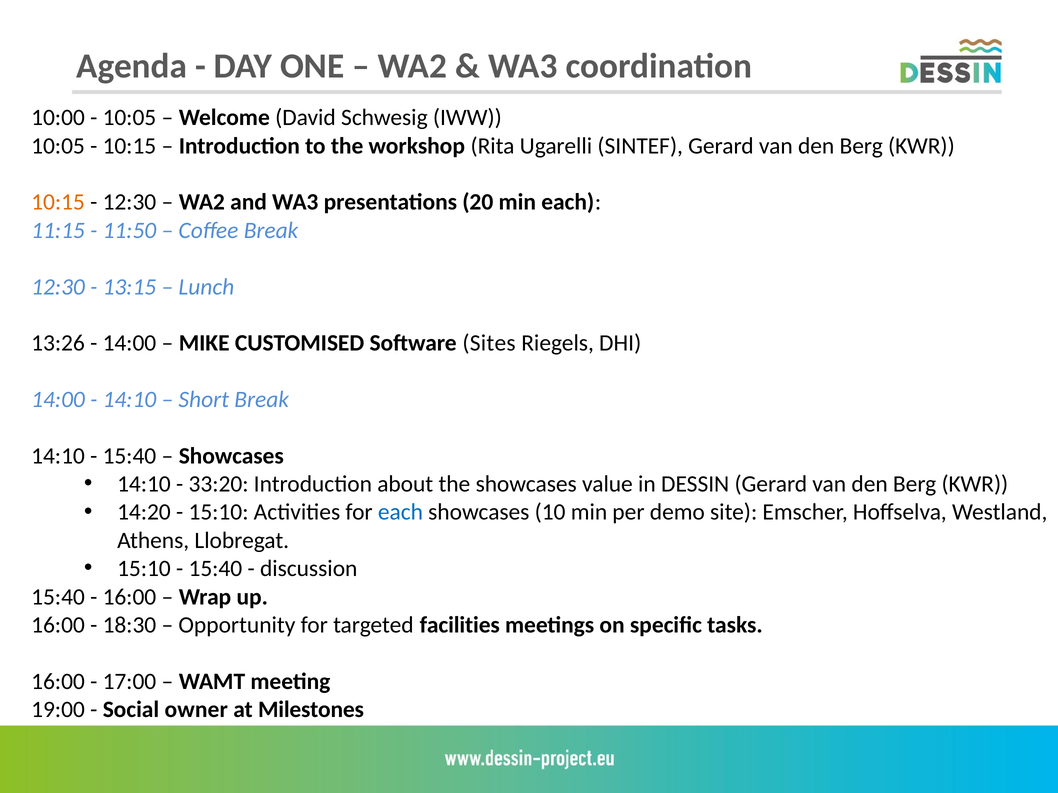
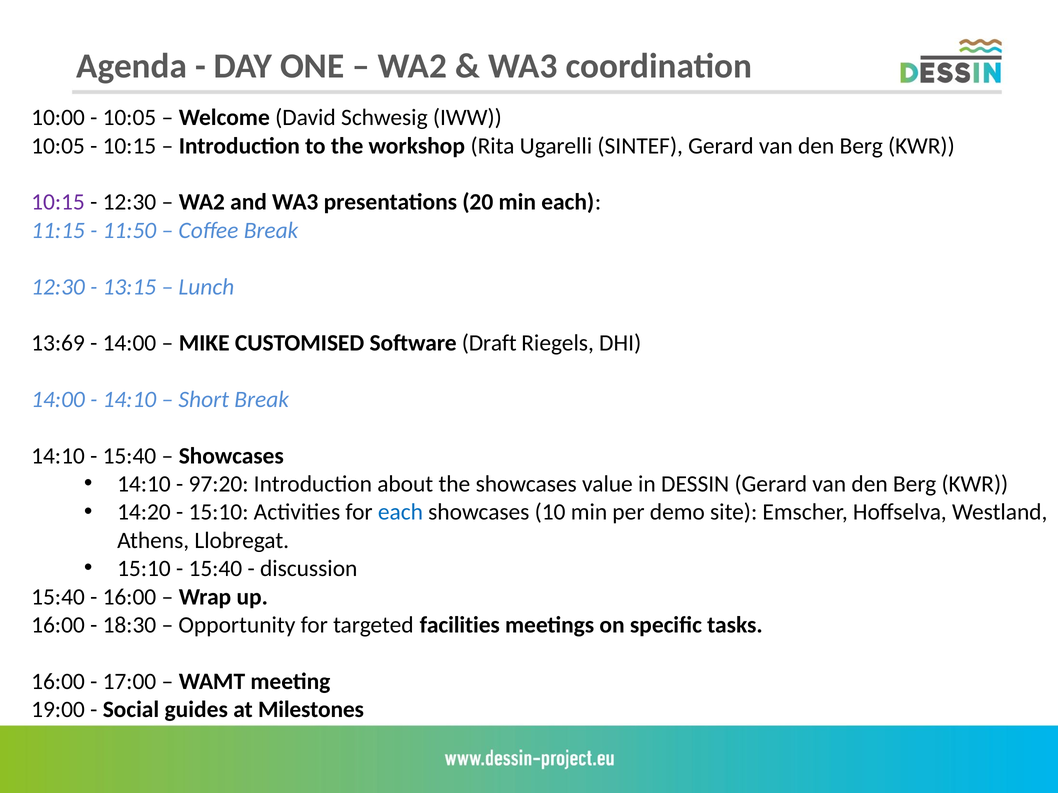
10:15 at (58, 202) colour: orange -> purple
13:26: 13:26 -> 13:69
Sites: Sites -> Draft
33:20: 33:20 -> 97:20
owner: owner -> guides
